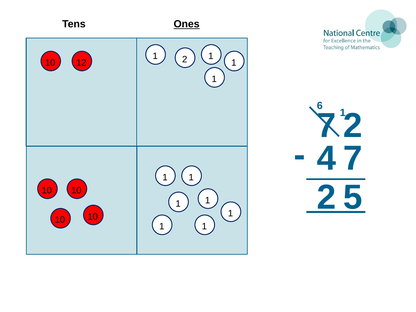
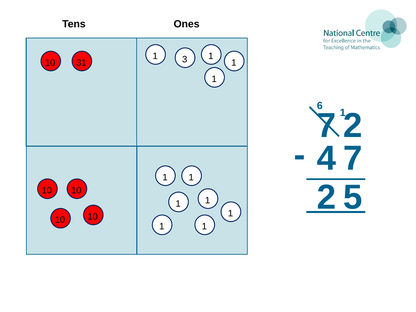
Ones underline: present -> none
1 2: 2 -> 3
12: 12 -> 31
